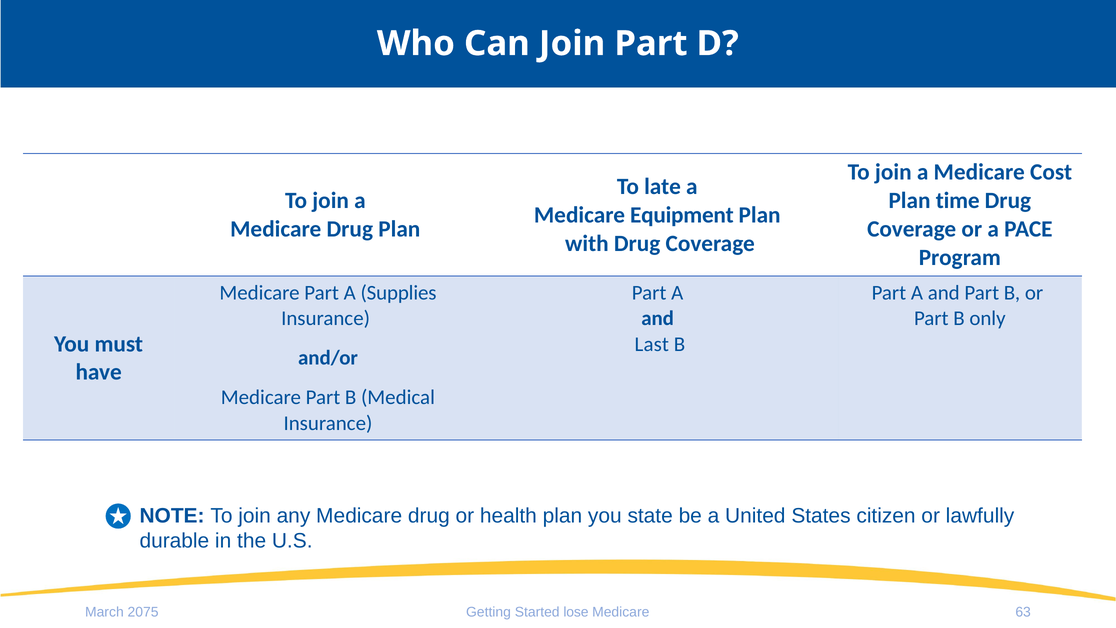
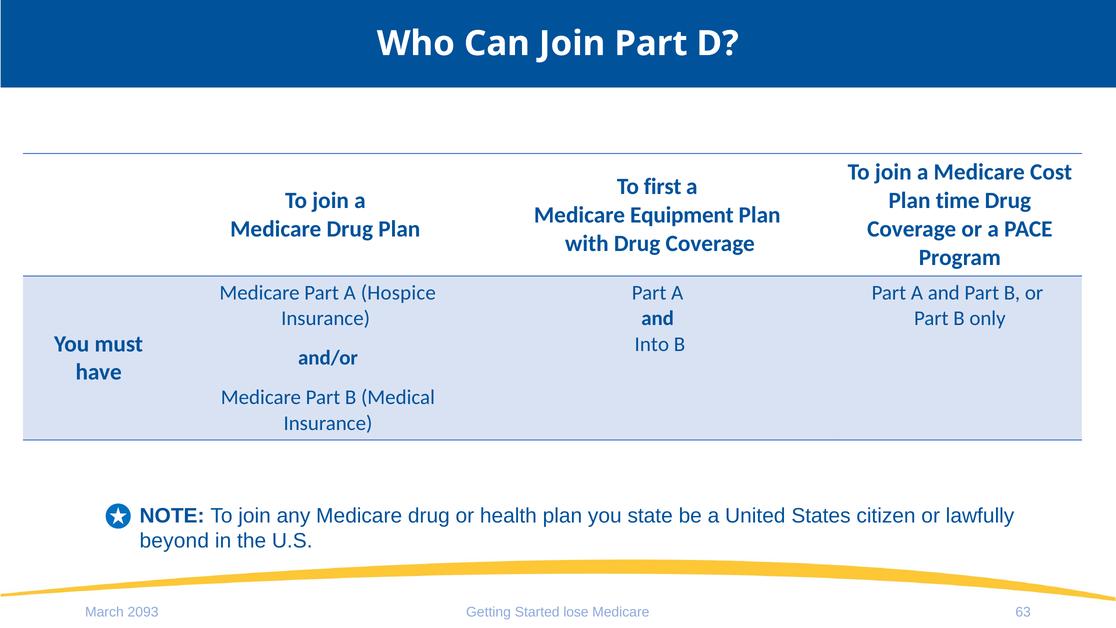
late: late -> first
Supplies: Supplies -> Hospice
Last: Last -> Into
durable: durable -> beyond
2075: 2075 -> 2093
